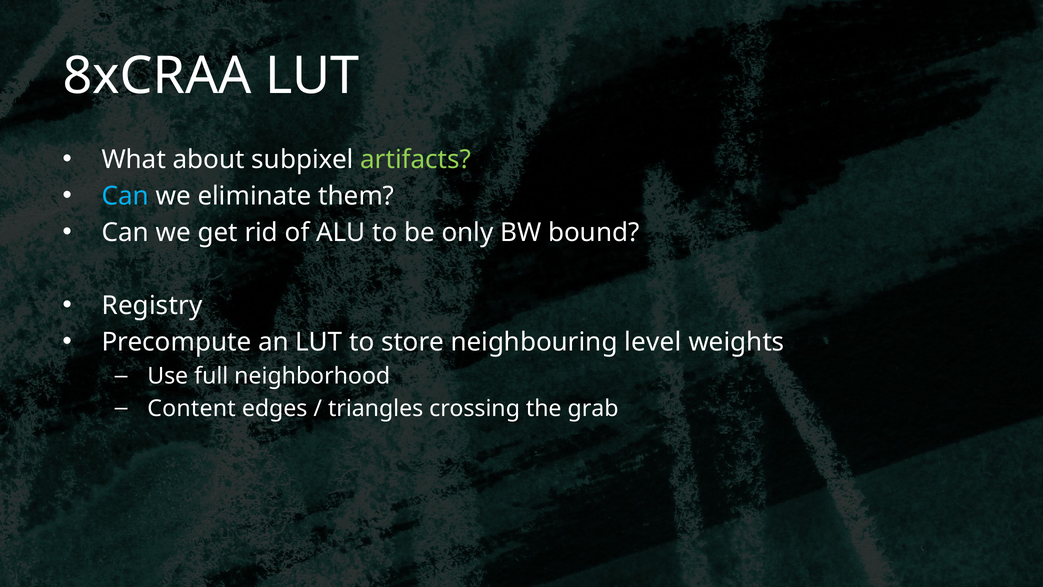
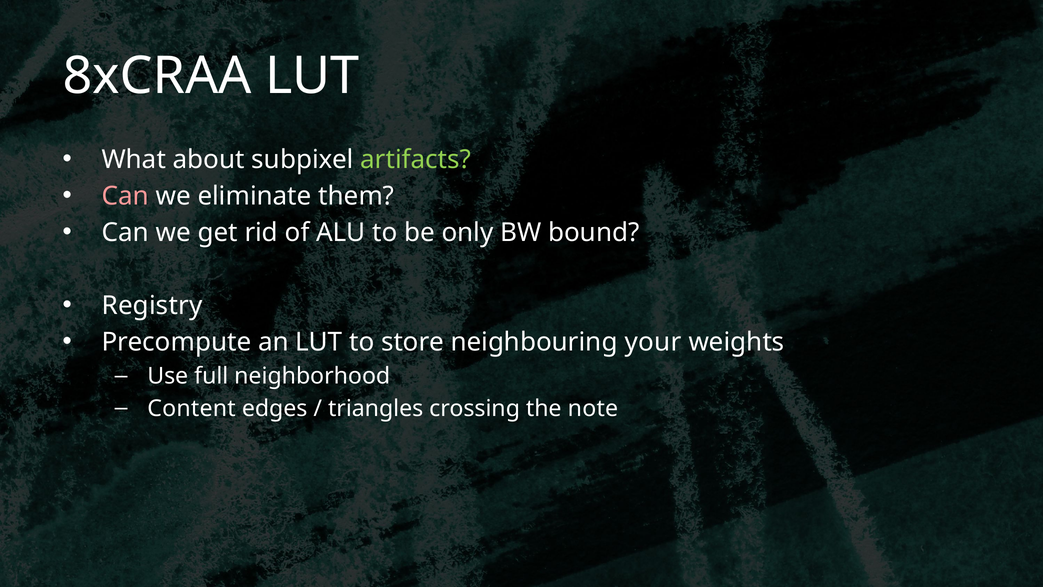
Can at (125, 196) colour: light blue -> pink
level: level -> your
grab: grab -> note
